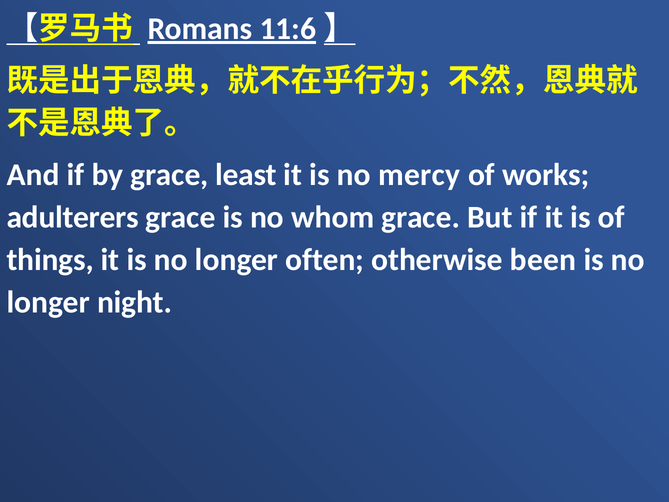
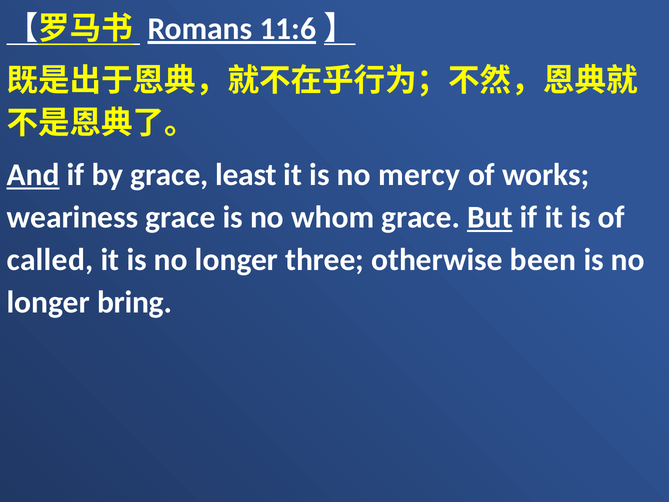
And underline: none -> present
adulterers: adulterers -> weariness
But underline: none -> present
things: things -> called
often: often -> three
night: night -> bring
